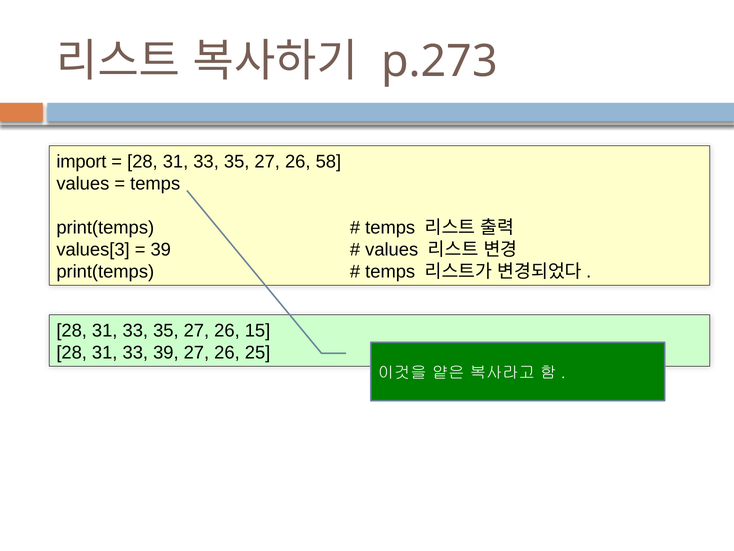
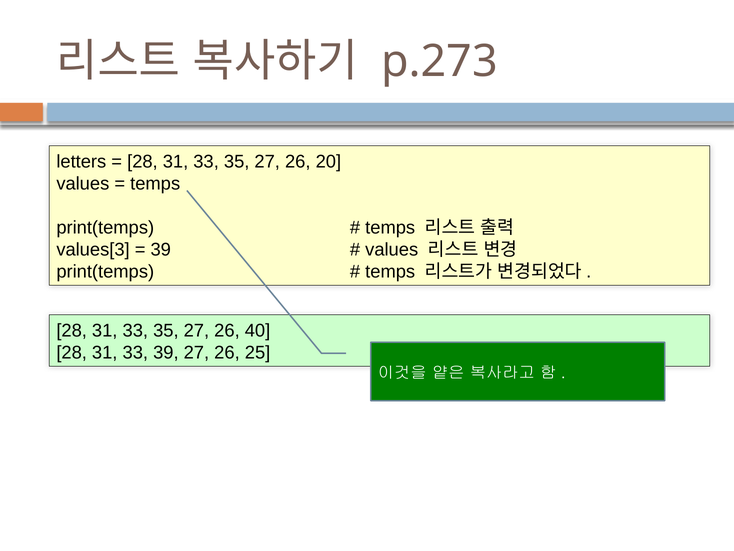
import: import -> letters
58: 58 -> 20
15: 15 -> 40
